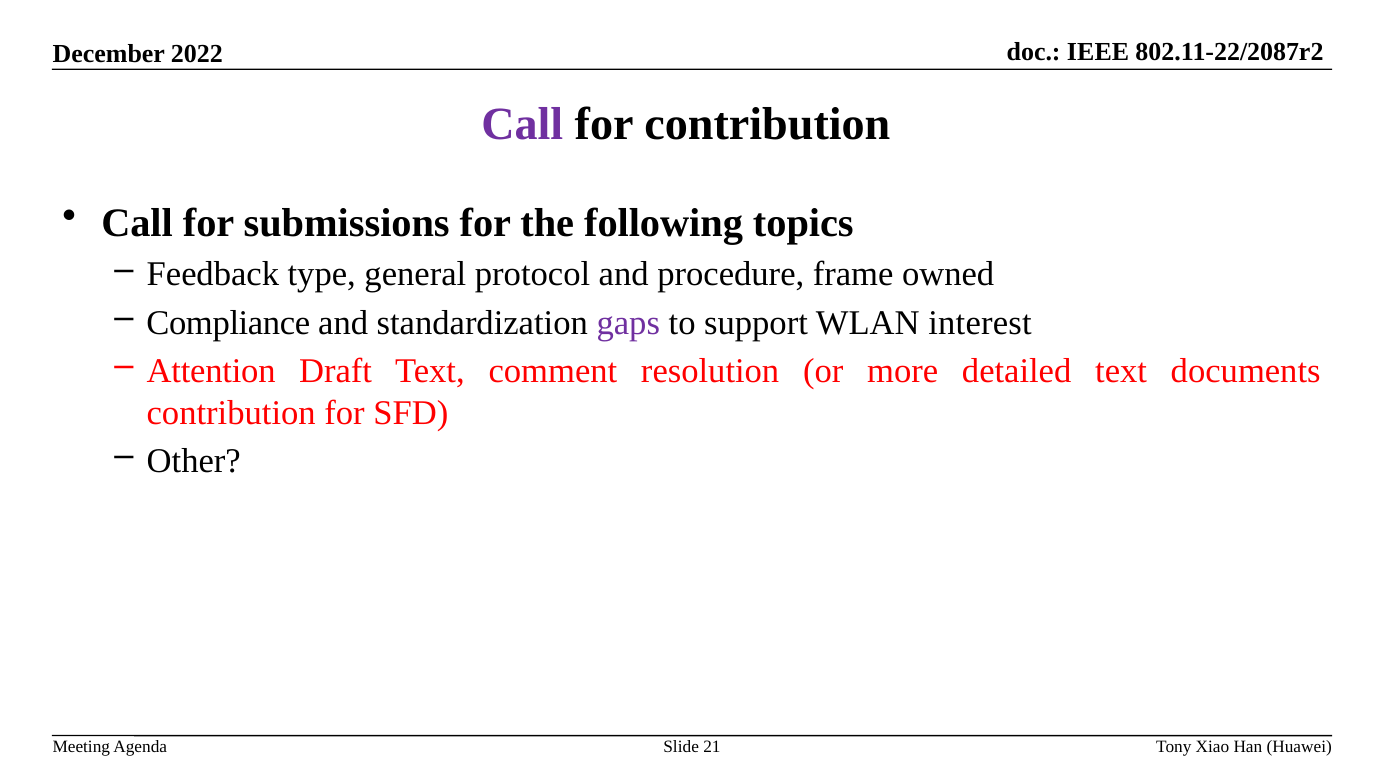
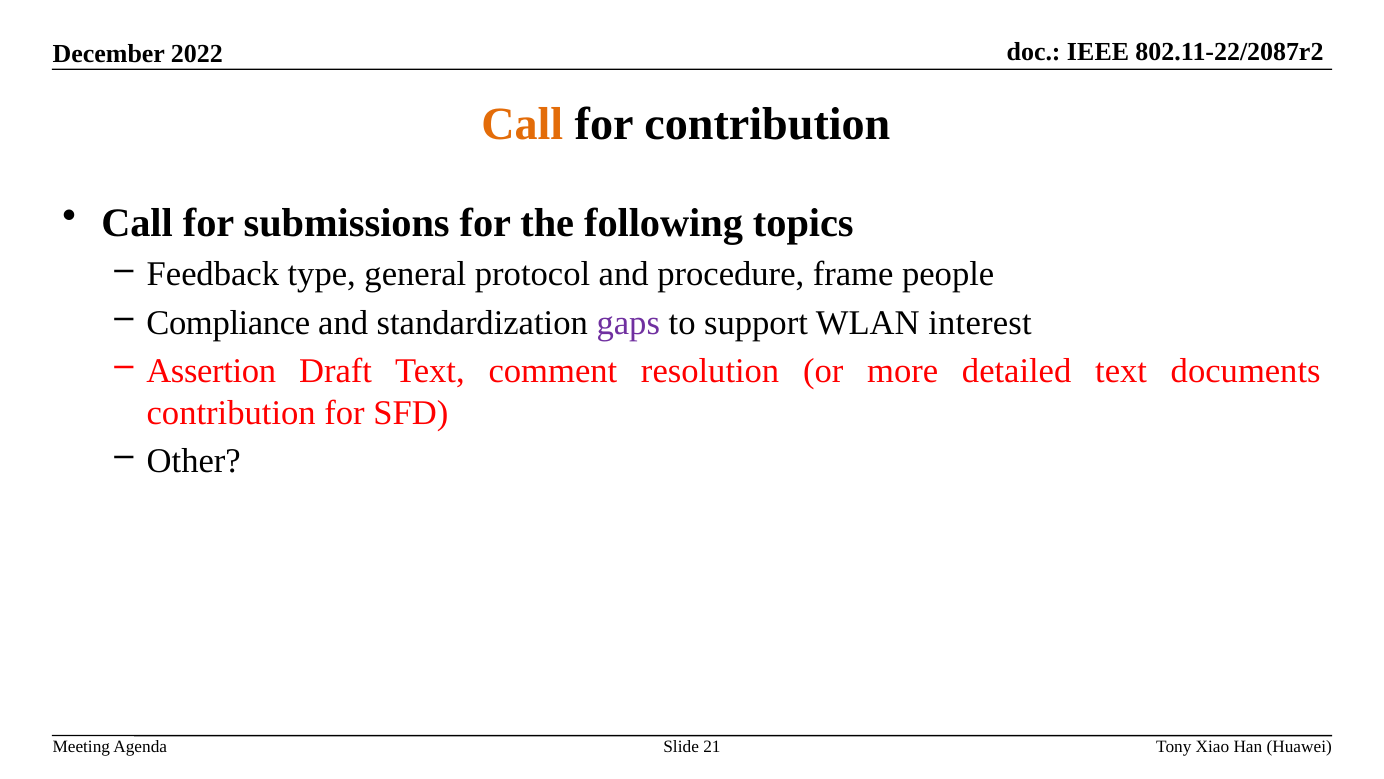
Call at (522, 124) colour: purple -> orange
owned: owned -> people
Attention: Attention -> Assertion
